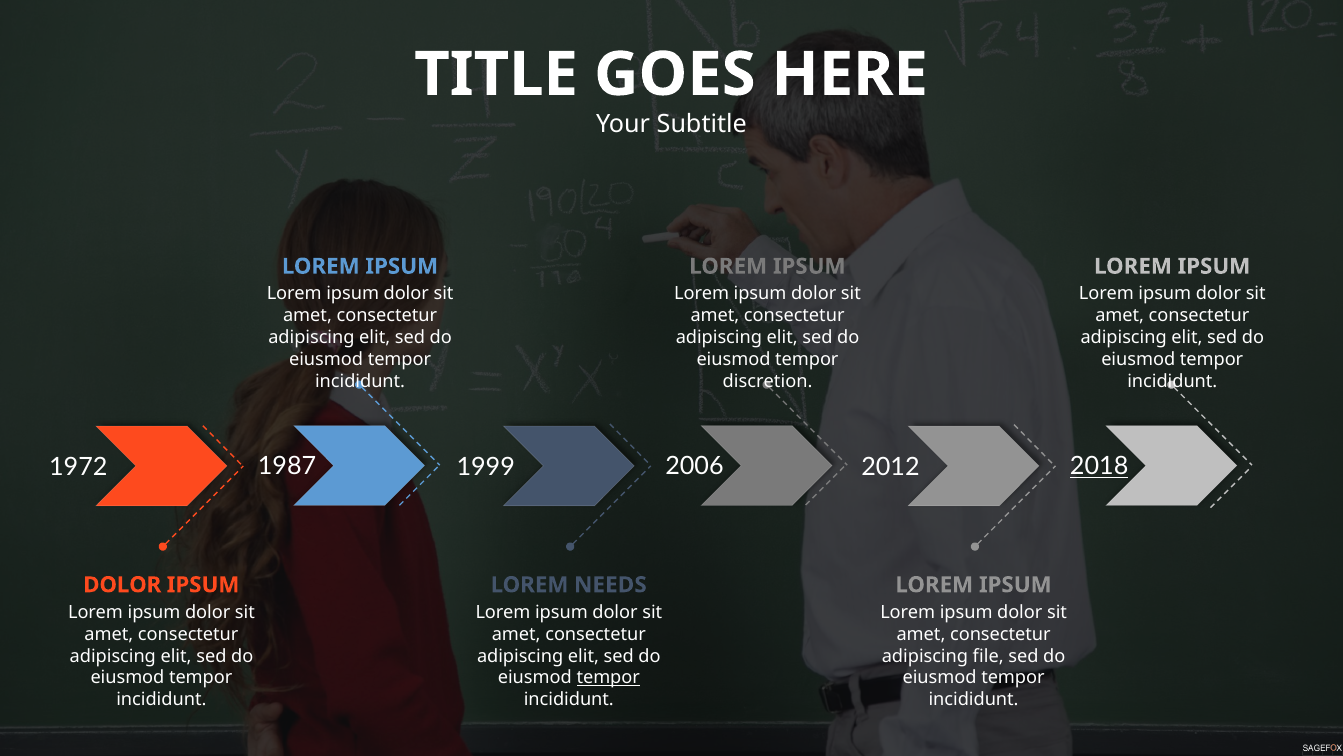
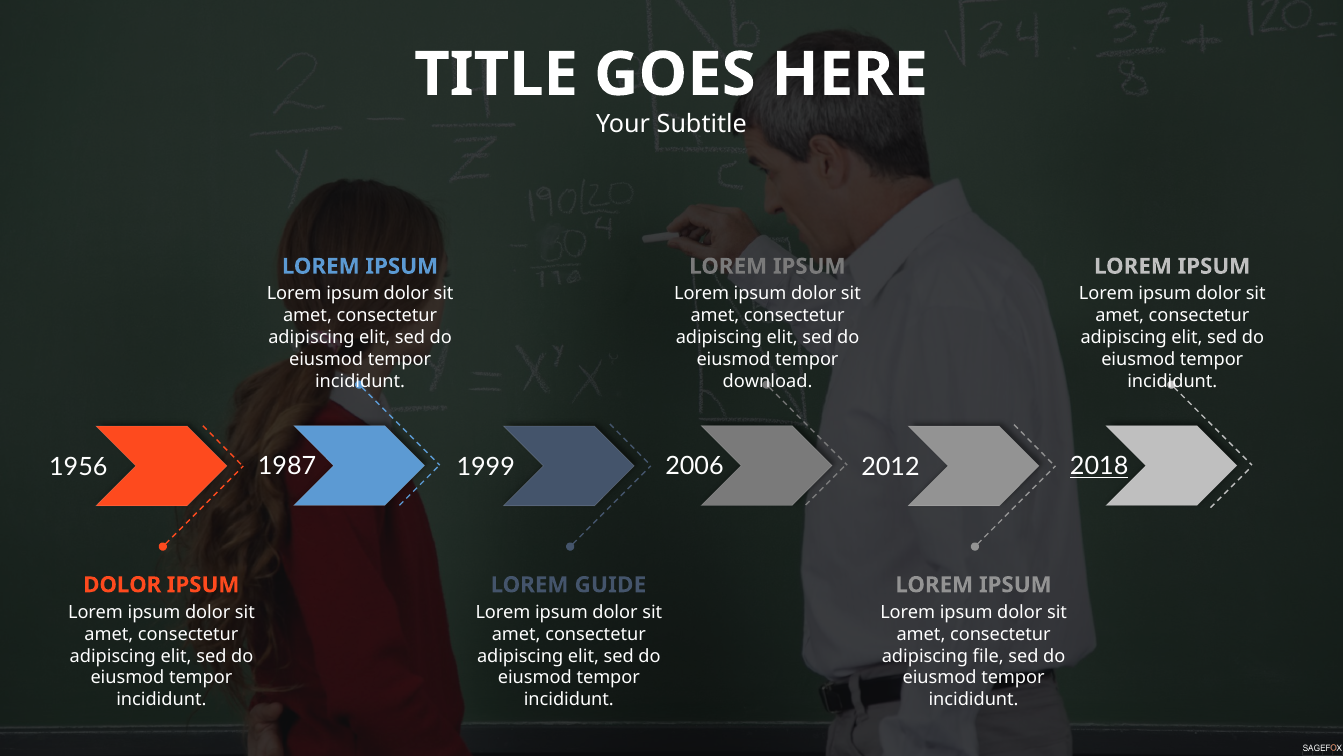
discretion: discretion -> download
1972: 1972 -> 1956
NEEDS: NEEDS -> GUIDE
tempor at (608, 677) underline: present -> none
